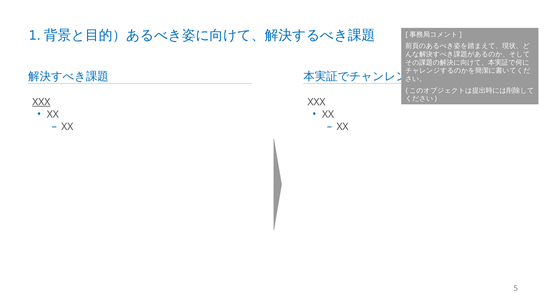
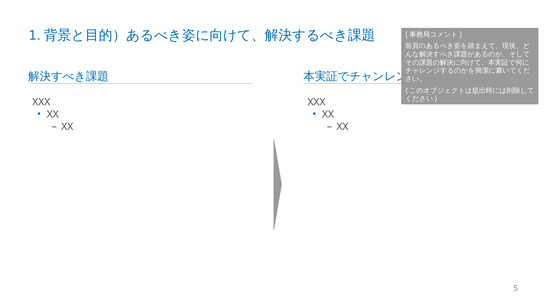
XXX at (41, 102) underline: present -> none
